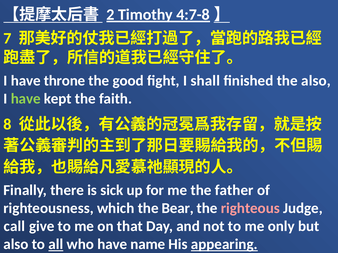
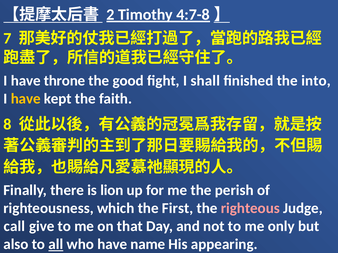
the also: also -> into
have at (26, 99) colour: light green -> yellow
sick: sick -> lion
father: father -> perish
Bear: Bear -> First
appearing underline: present -> none
